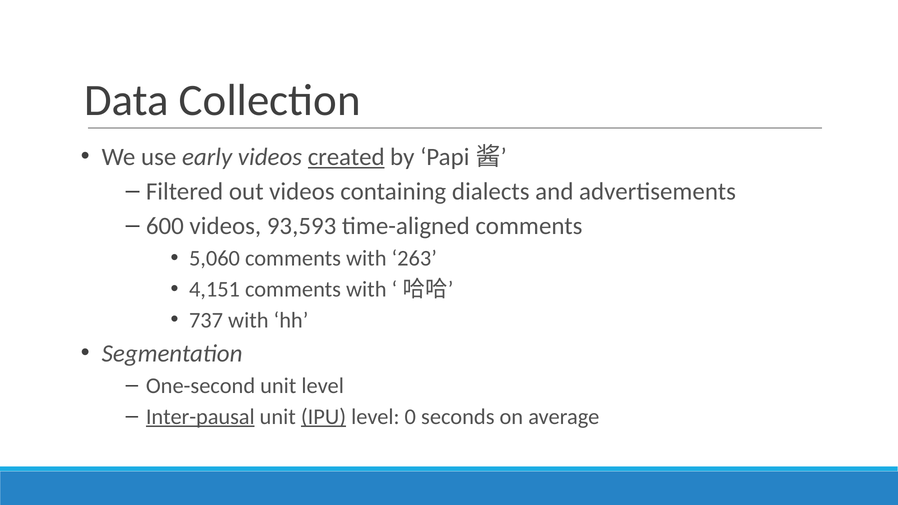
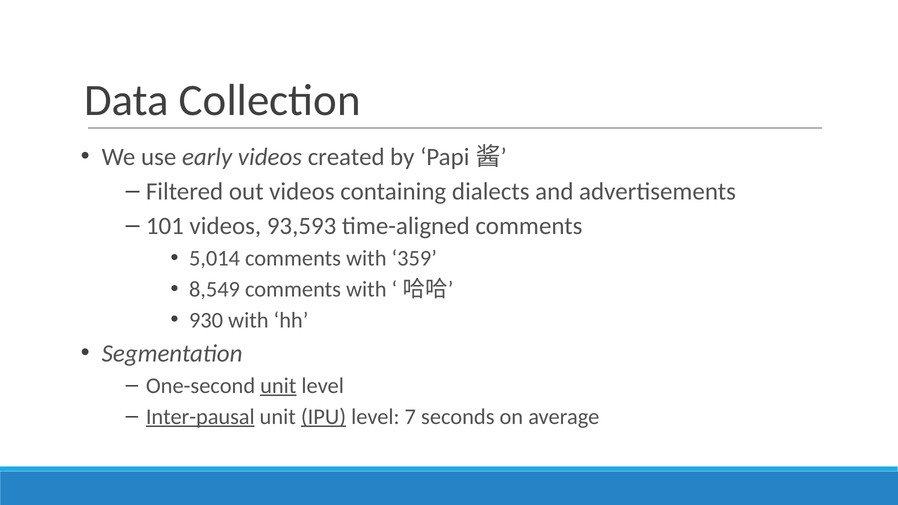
created underline: present -> none
600: 600 -> 101
5,060: 5,060 -> 5,014
263: 263 -> 359
4,151: 4,151 -> 8,549
737: 737 -> 930
unit at (278, 386) underline: none -> present
0: 0 -> 7
